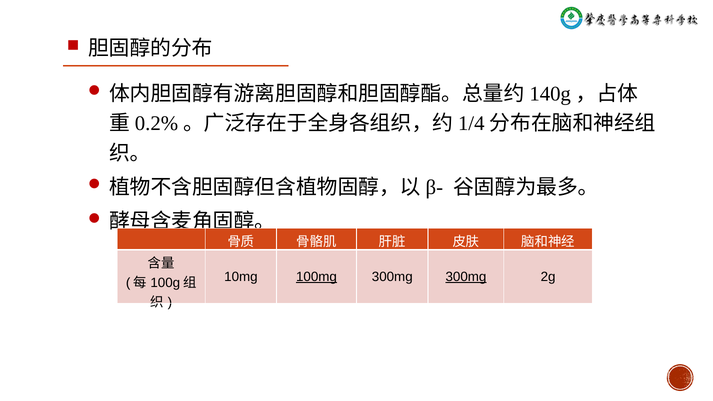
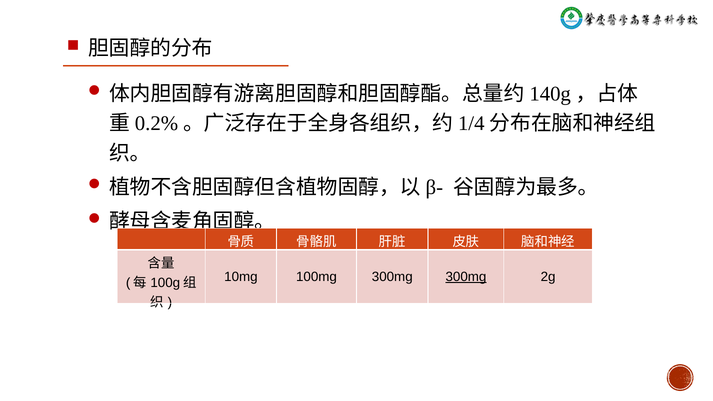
100mg underline: present -> none
